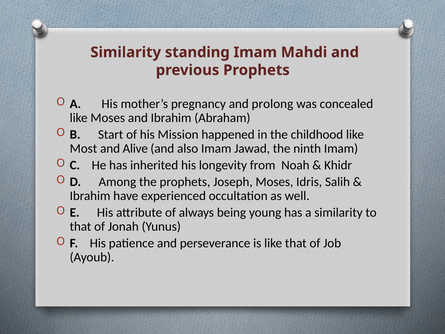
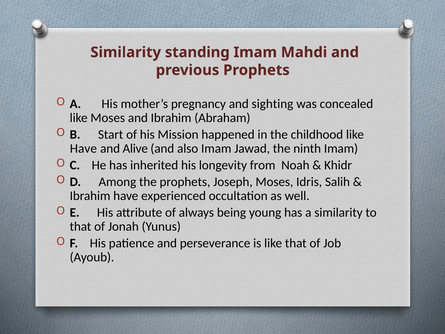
prolong: prolong -> sighting
Most at (83, 148): Most -> Have
